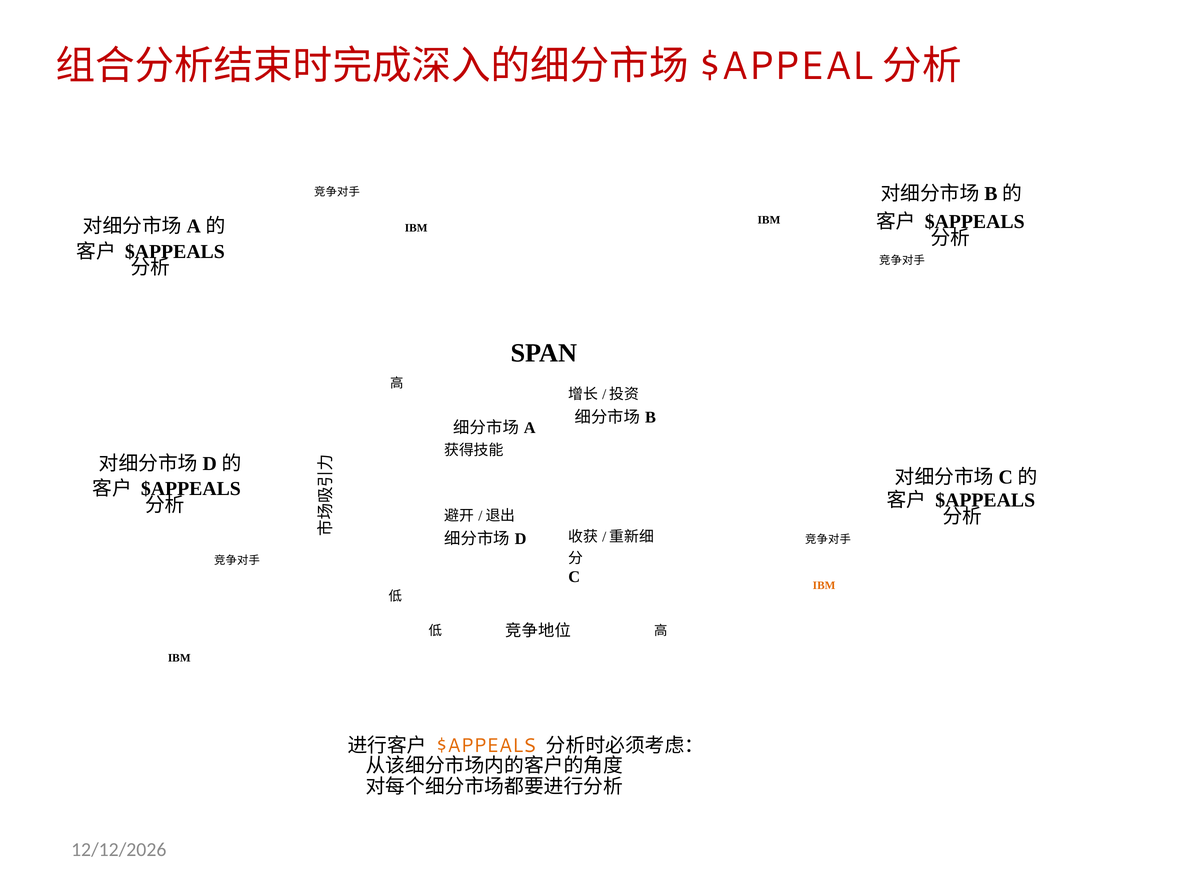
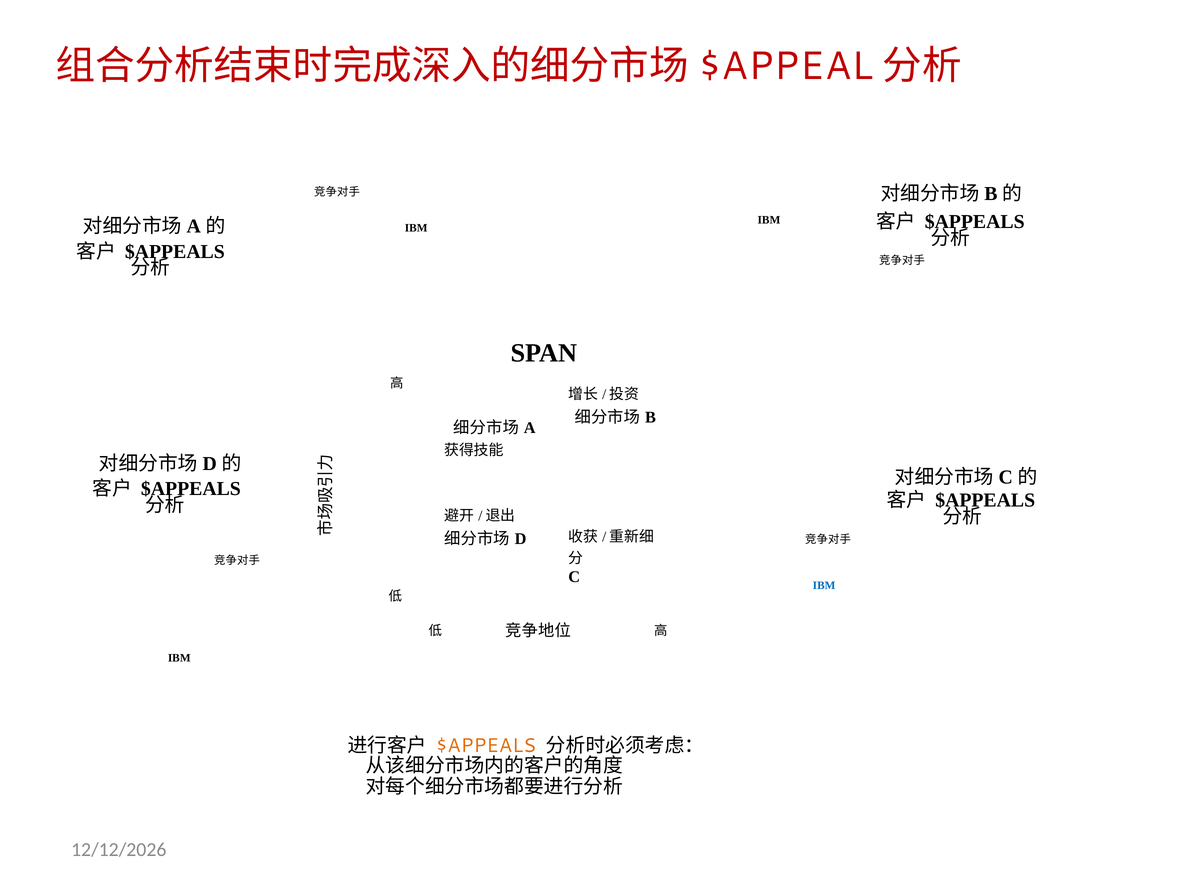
IBM at (824, 586) colour: orange -> blue
